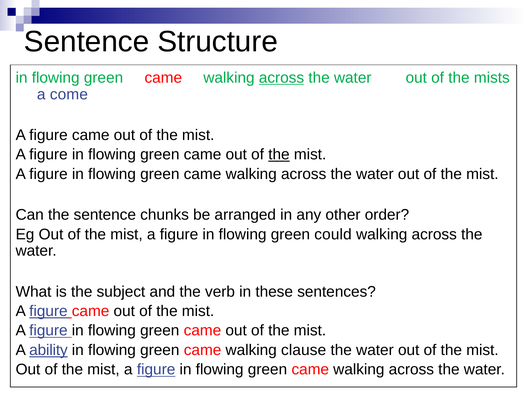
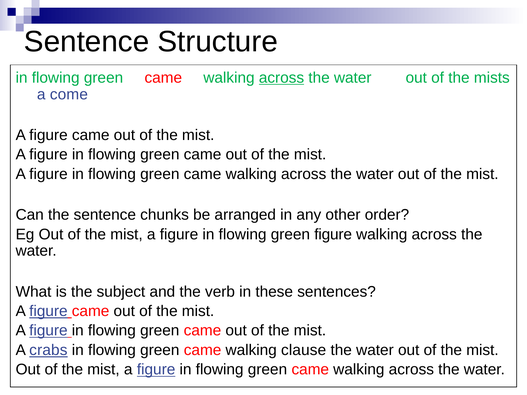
the at (279, 155) underline: present -> none
green could: could -> figure
ability: ability -> crabs
